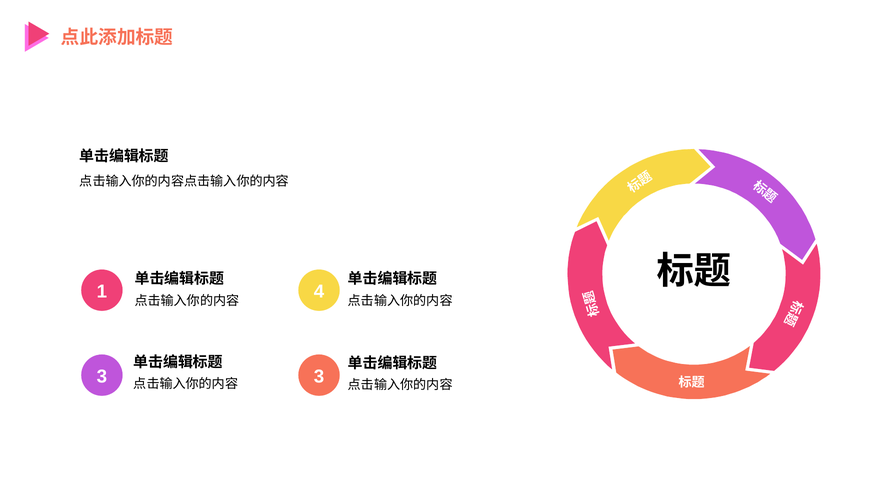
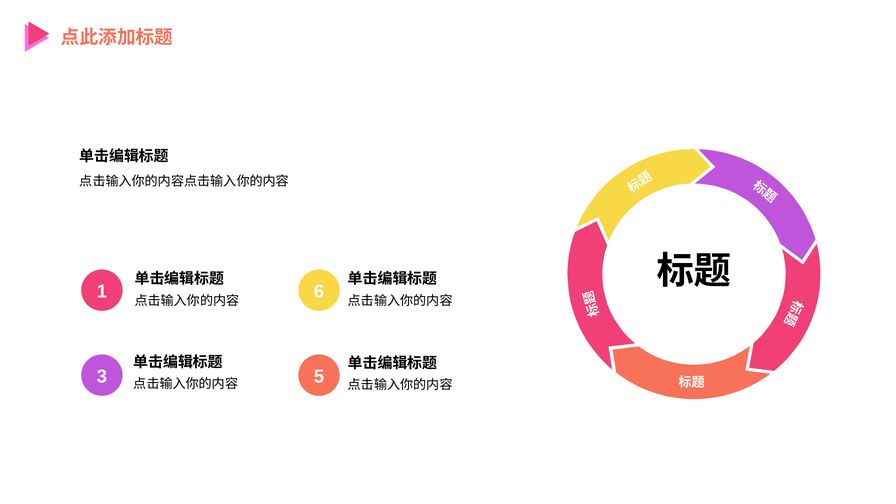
4: 4 -> 6
3 3: 3 -> 5
